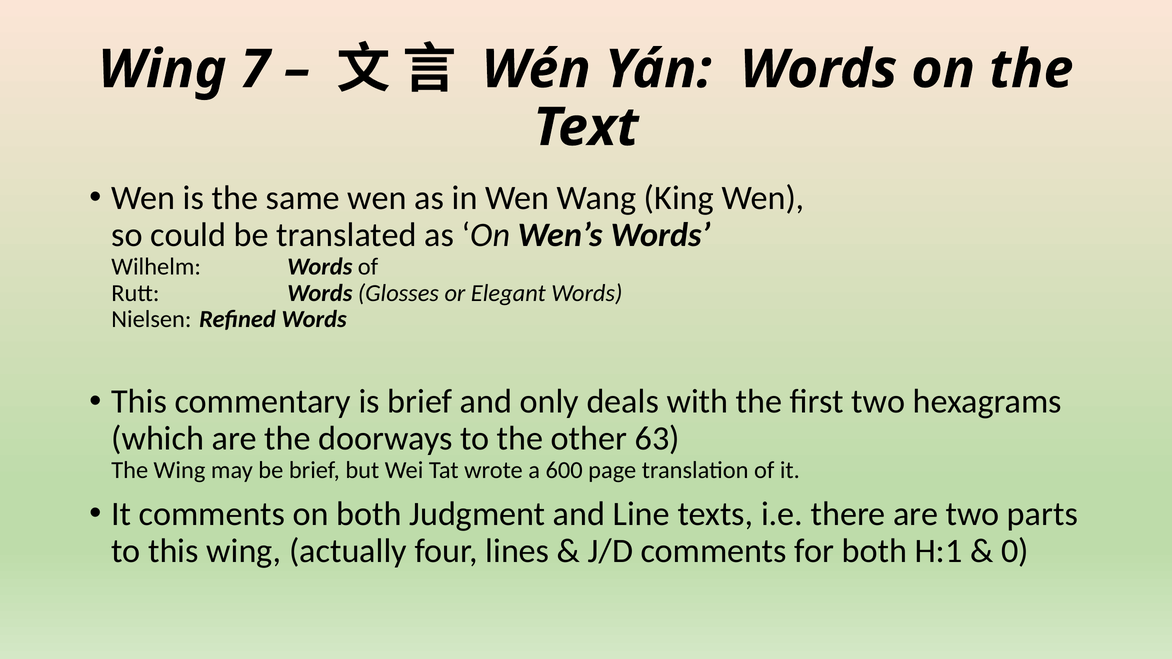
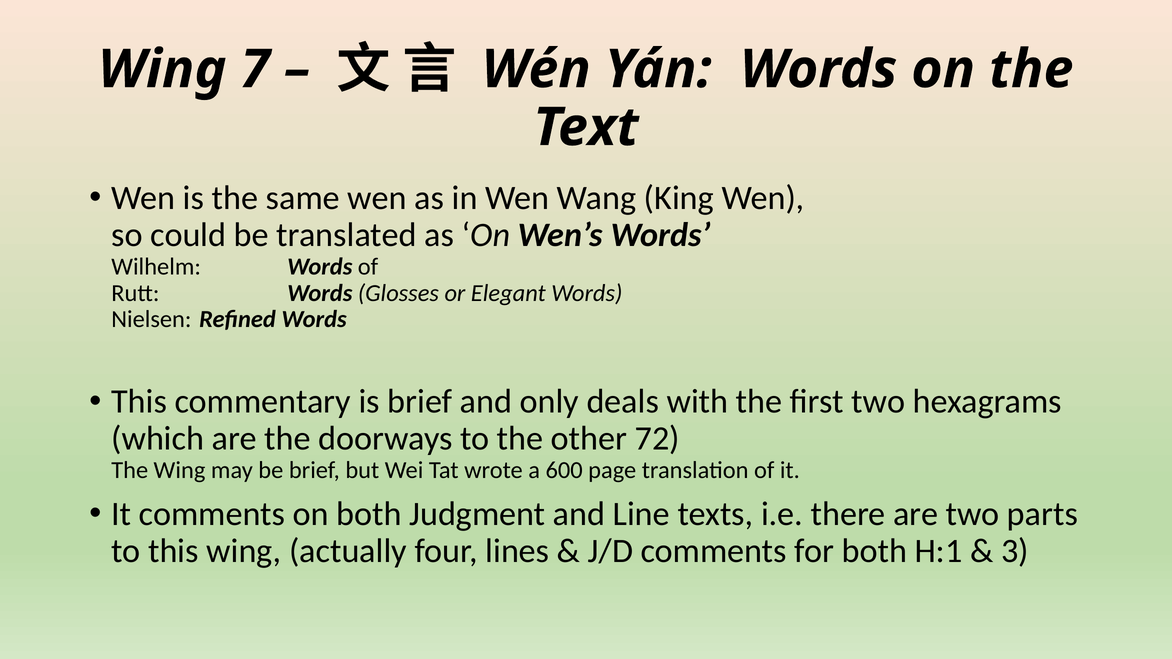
63: 63 -> 72
0: 0 -> 3
